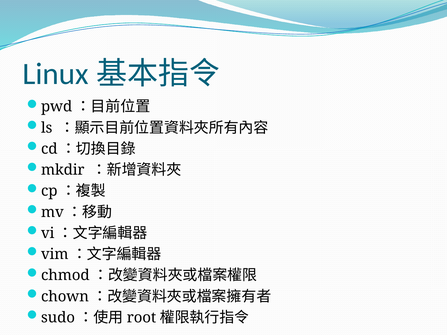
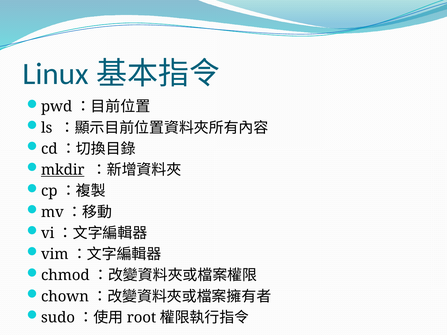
mkdir underline: none -> present
